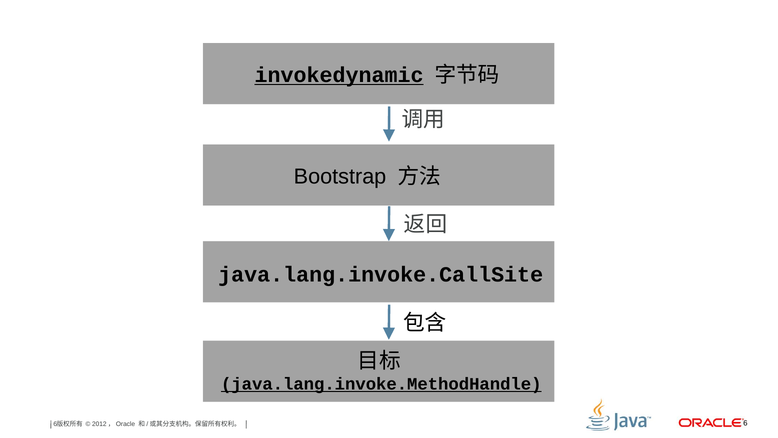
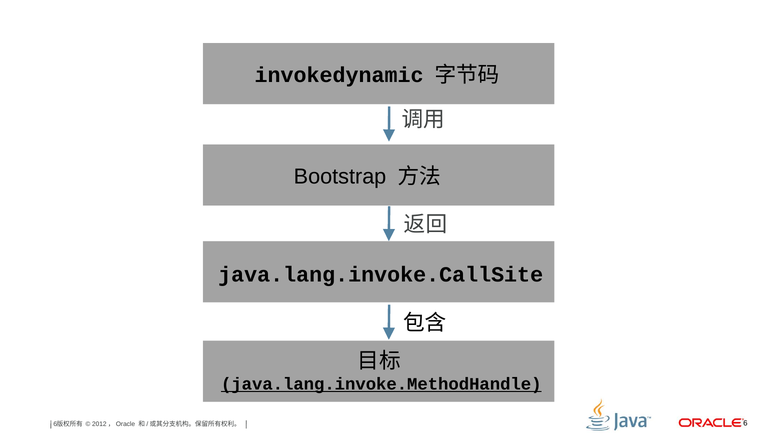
invokedynamic underline: present -> none
